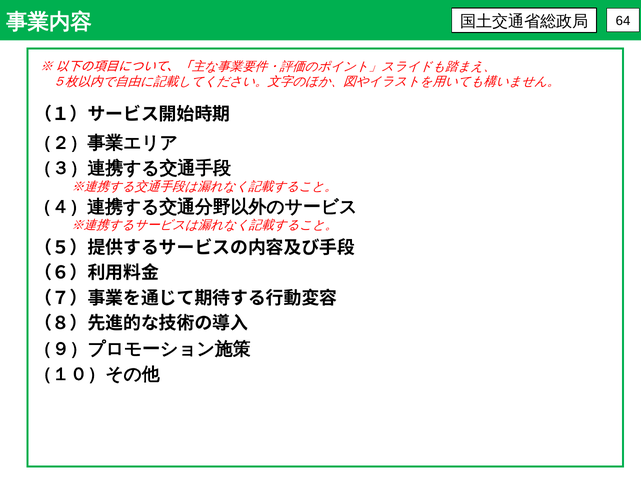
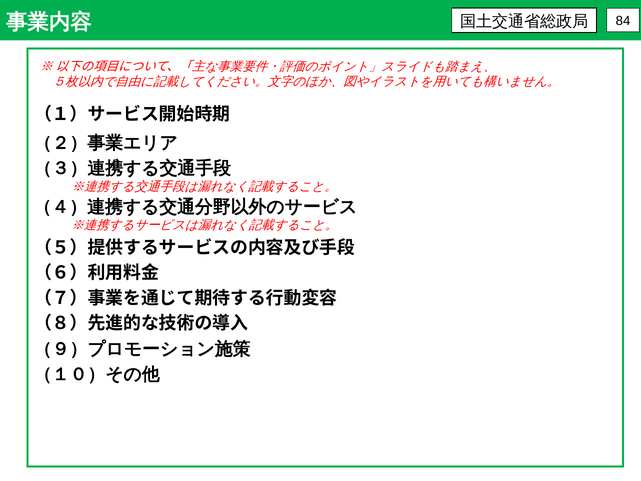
64: 64 -> 84
